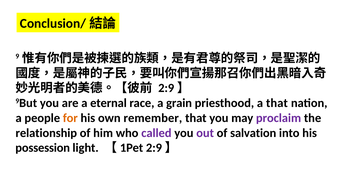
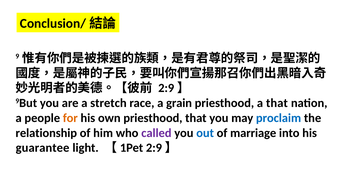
eternal: eternal -> stretch
own remember: remember -> priesthood
proclaim colour: purple -> blue
out colour: purple -> blue
salvation: salvation -> marriage
possession: possession -> guarantee
